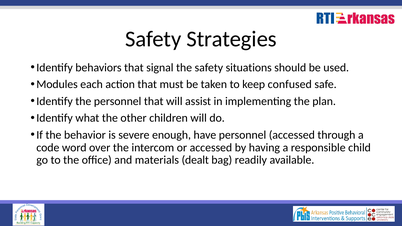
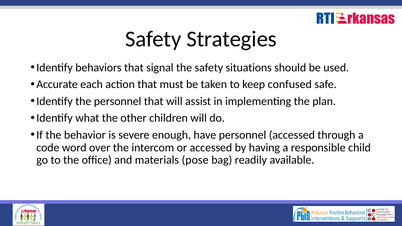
Modules: Modules -> Accurate
dealt: dealt -> pose
